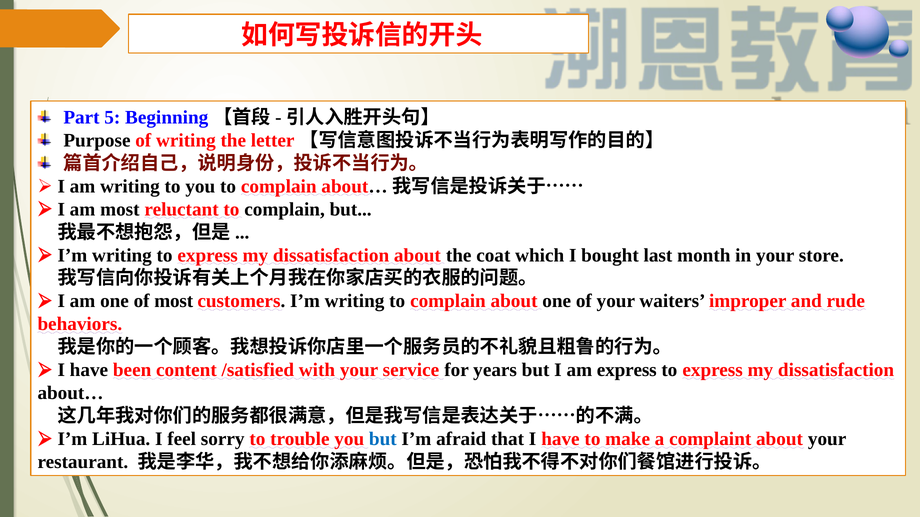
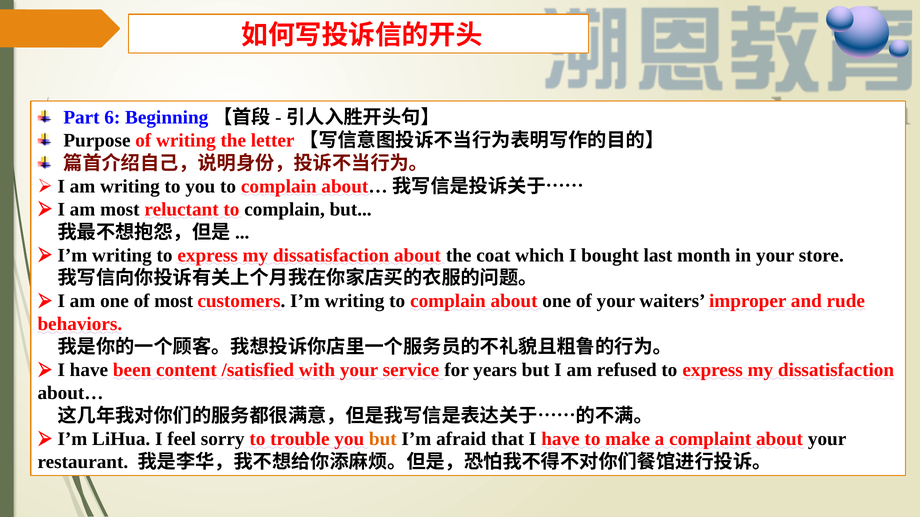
5: 5 -> 6
am express: express -> refused
but at (383, 440) colour: blue -> orange
